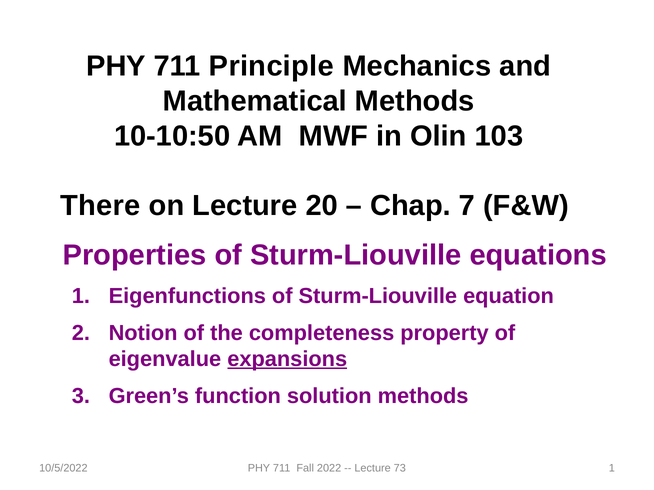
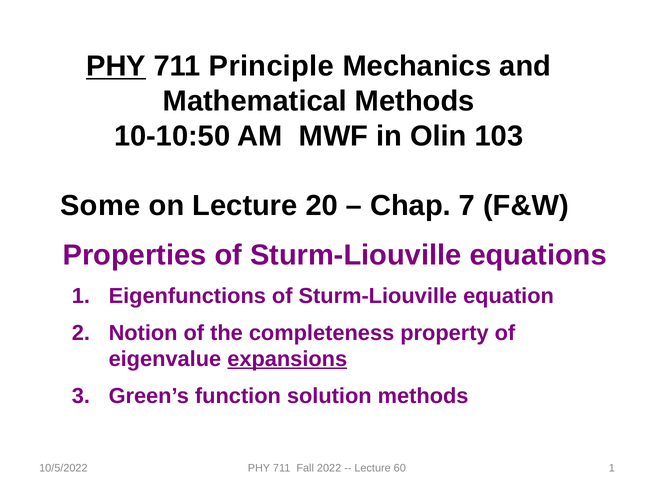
PHY at (116, 66) underline: none -> present
There: There -> Some
73: 73 -> 60
